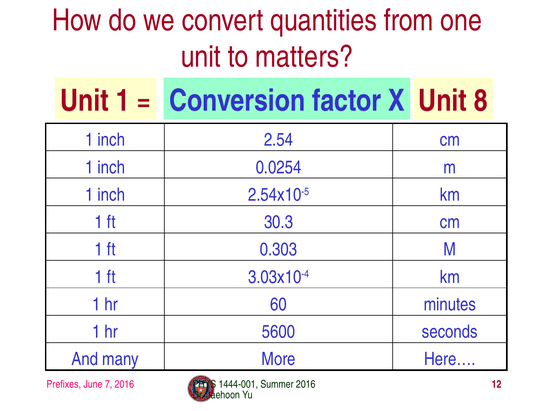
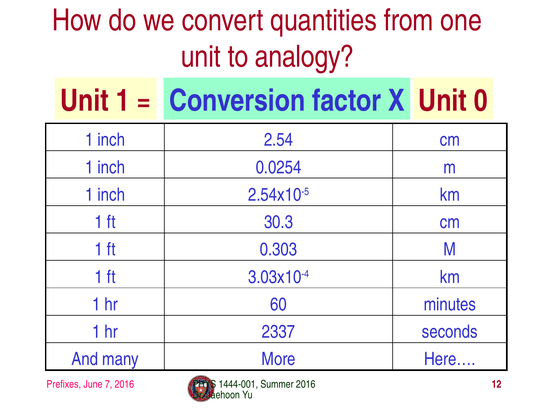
matters: matters -> analogy
8: 8 -> 0
5600: 5600 -> 2337
